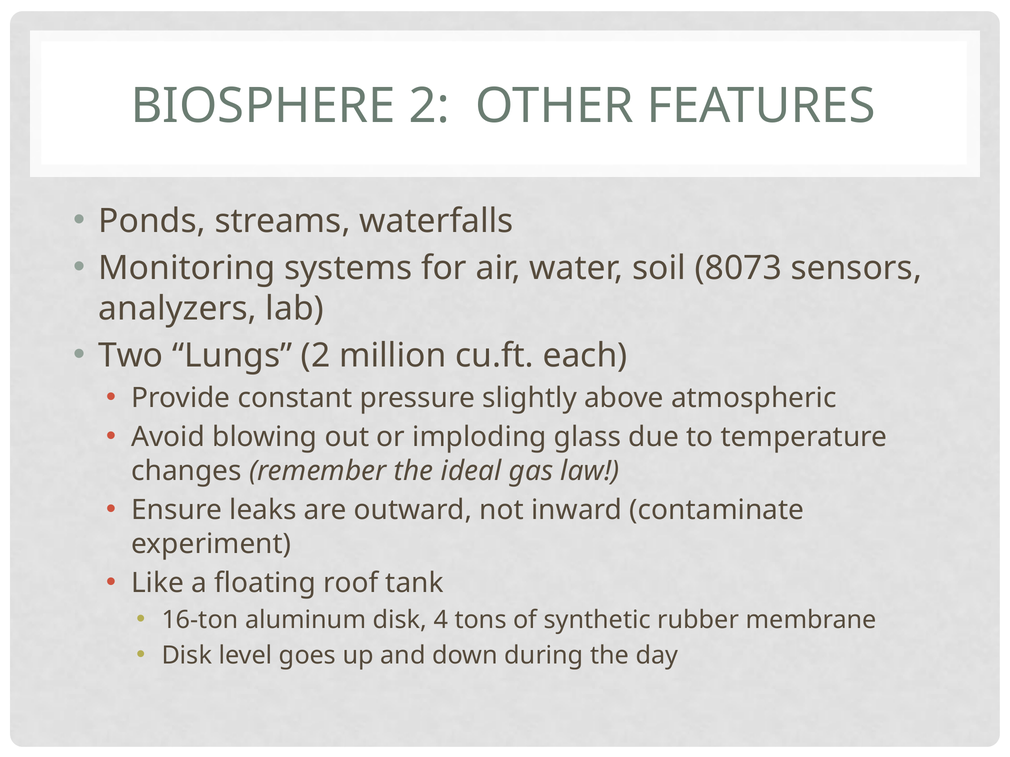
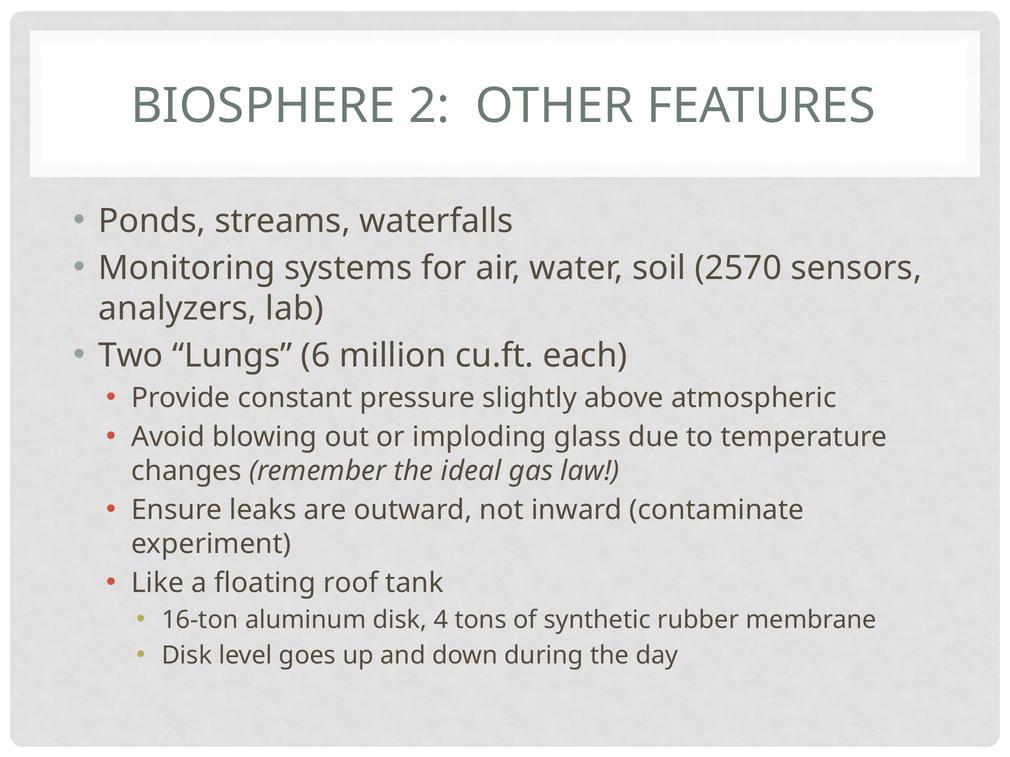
8073: 8073 -> 2570
Lungs 2: 2 -> 6
